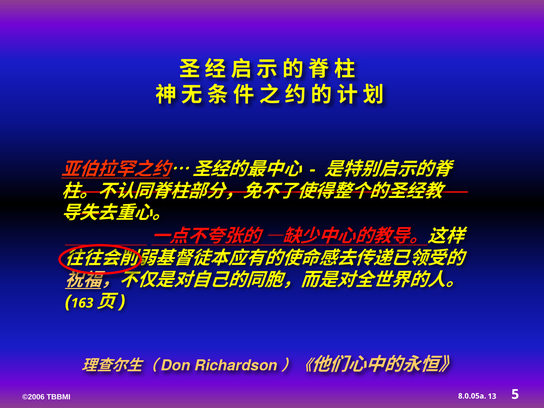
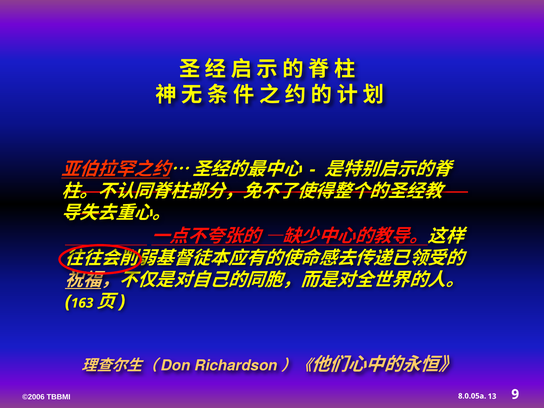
5: 5 -> 9
